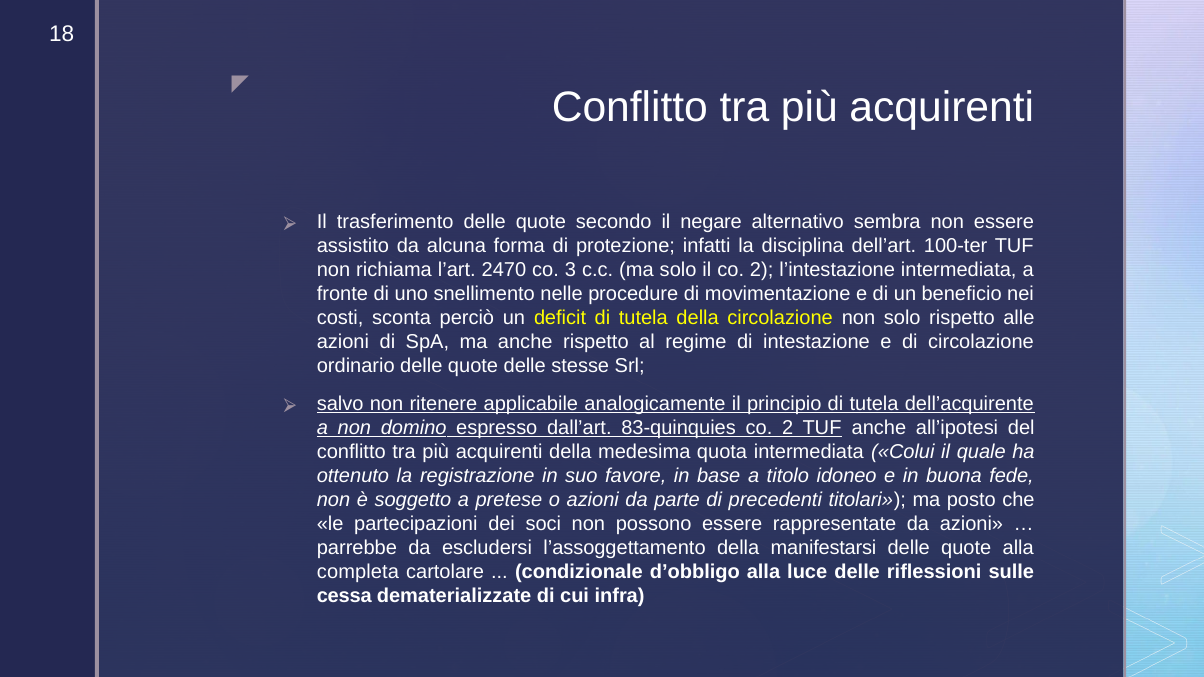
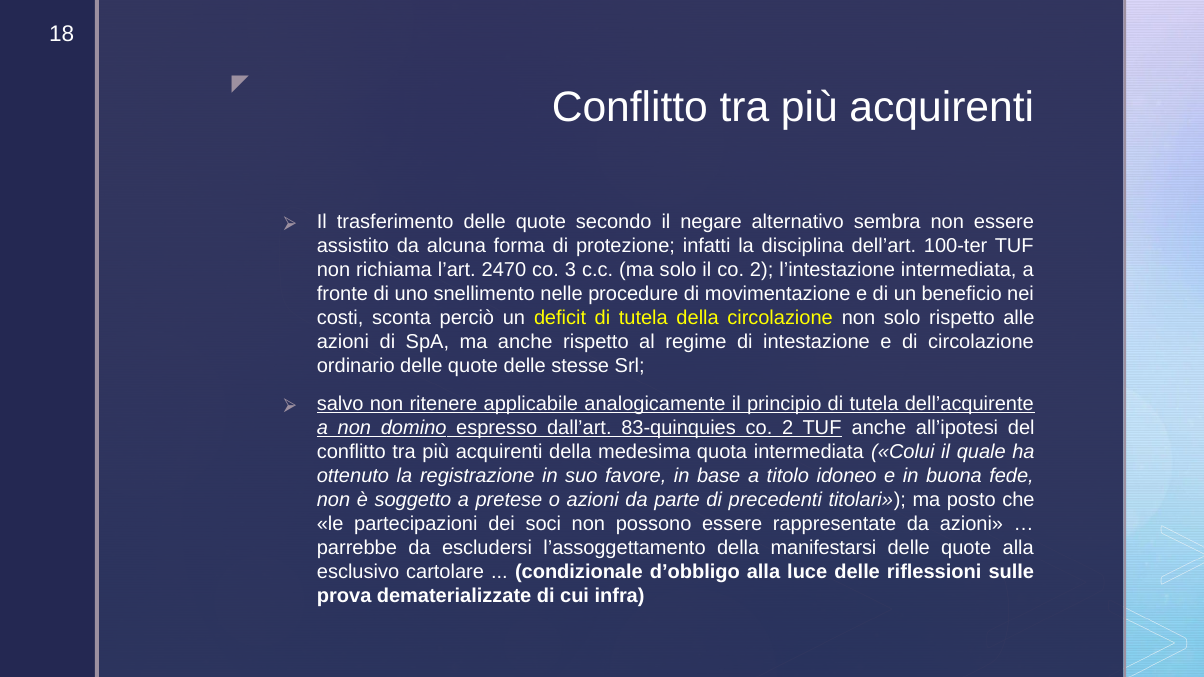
completa: completa -> esclusivo
cessa: cessa -> prova
